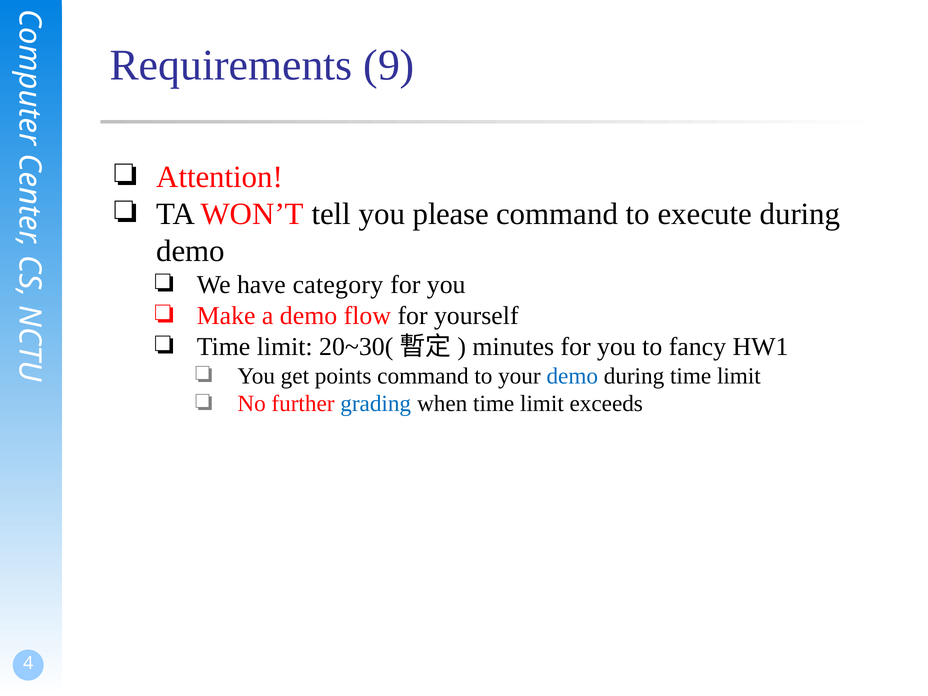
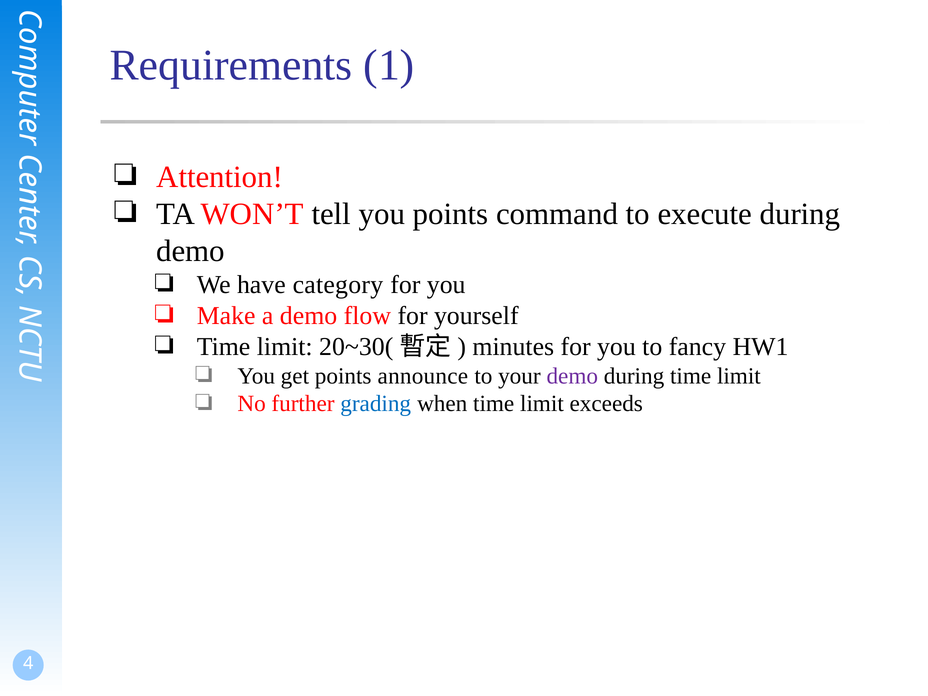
9: 9 -> 1
you please: please -> points
points command: command -> announce
demo at (572, 376) colour: blue -> purple
